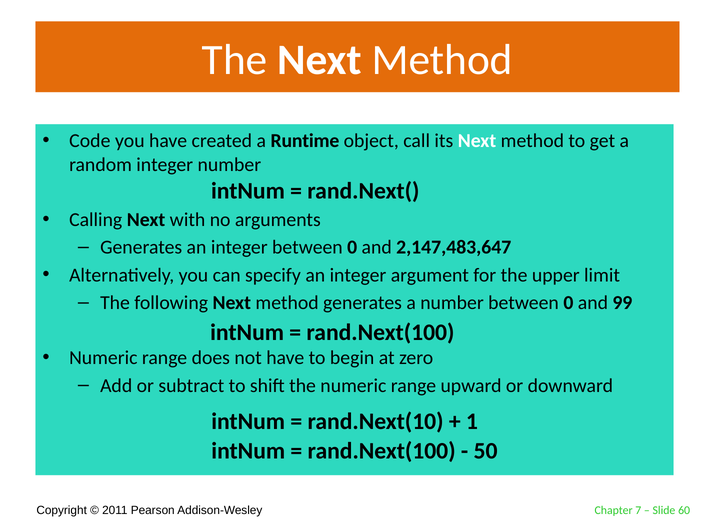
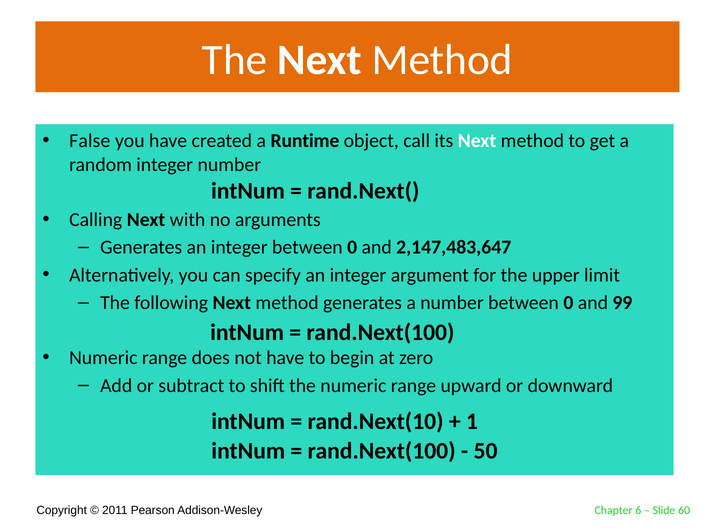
Code: Code -> False
7: 7 -> 6
